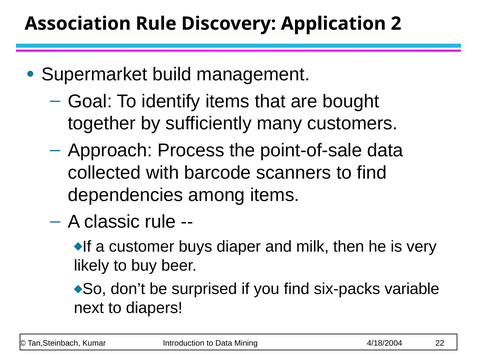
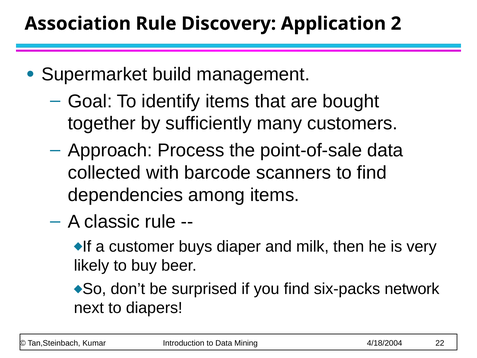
variable: variable -> network
